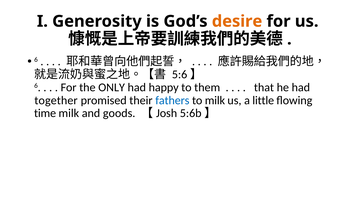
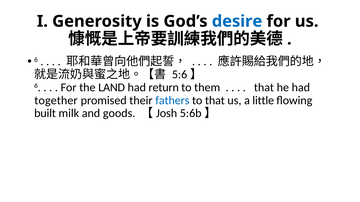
desire colour: orange -> blue
ONLY: ONLY -> LAND
happy: happy -> return
to milk: milk -> that
time: time -> built
